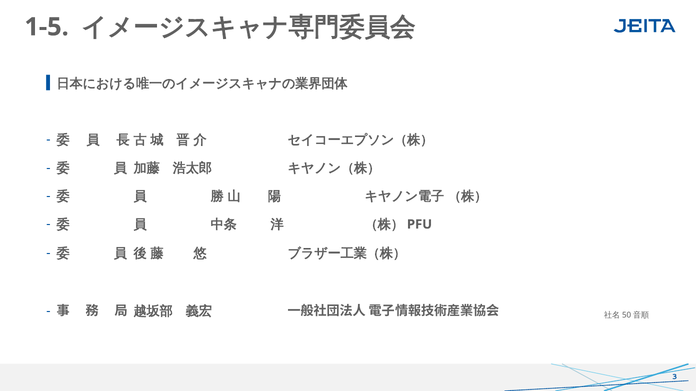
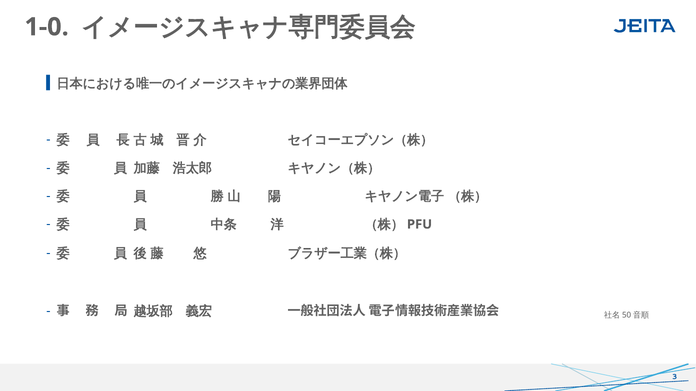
1-5: 1-5 -> 1-0
